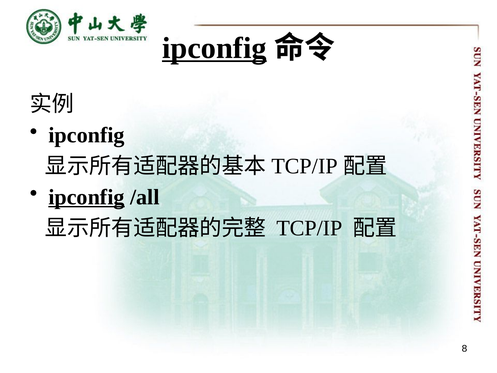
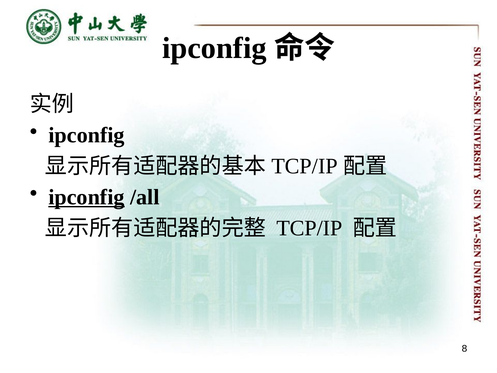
ipconfig at (214, 48) underline: present -> none
